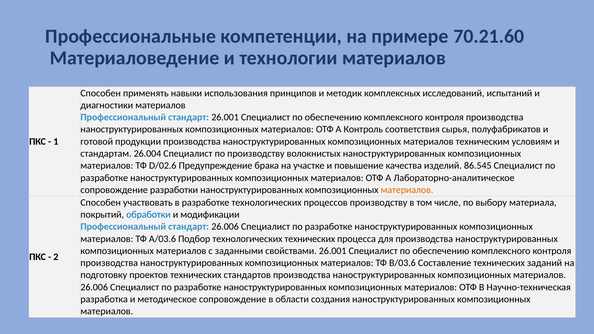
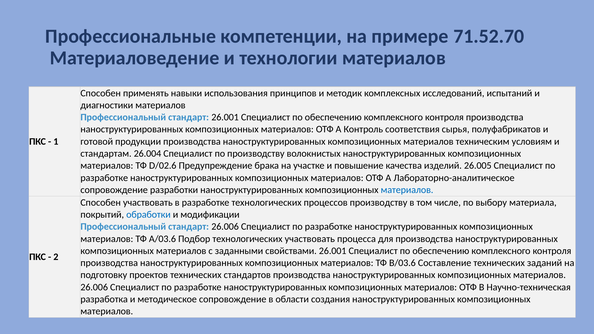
70.21.60: 70.21.60 -> 71.52.70
86.545: 86.545 -> 26.005
материалов at (407, 190) colour: orange -> blue
технологических технических: технических -> участвовать
